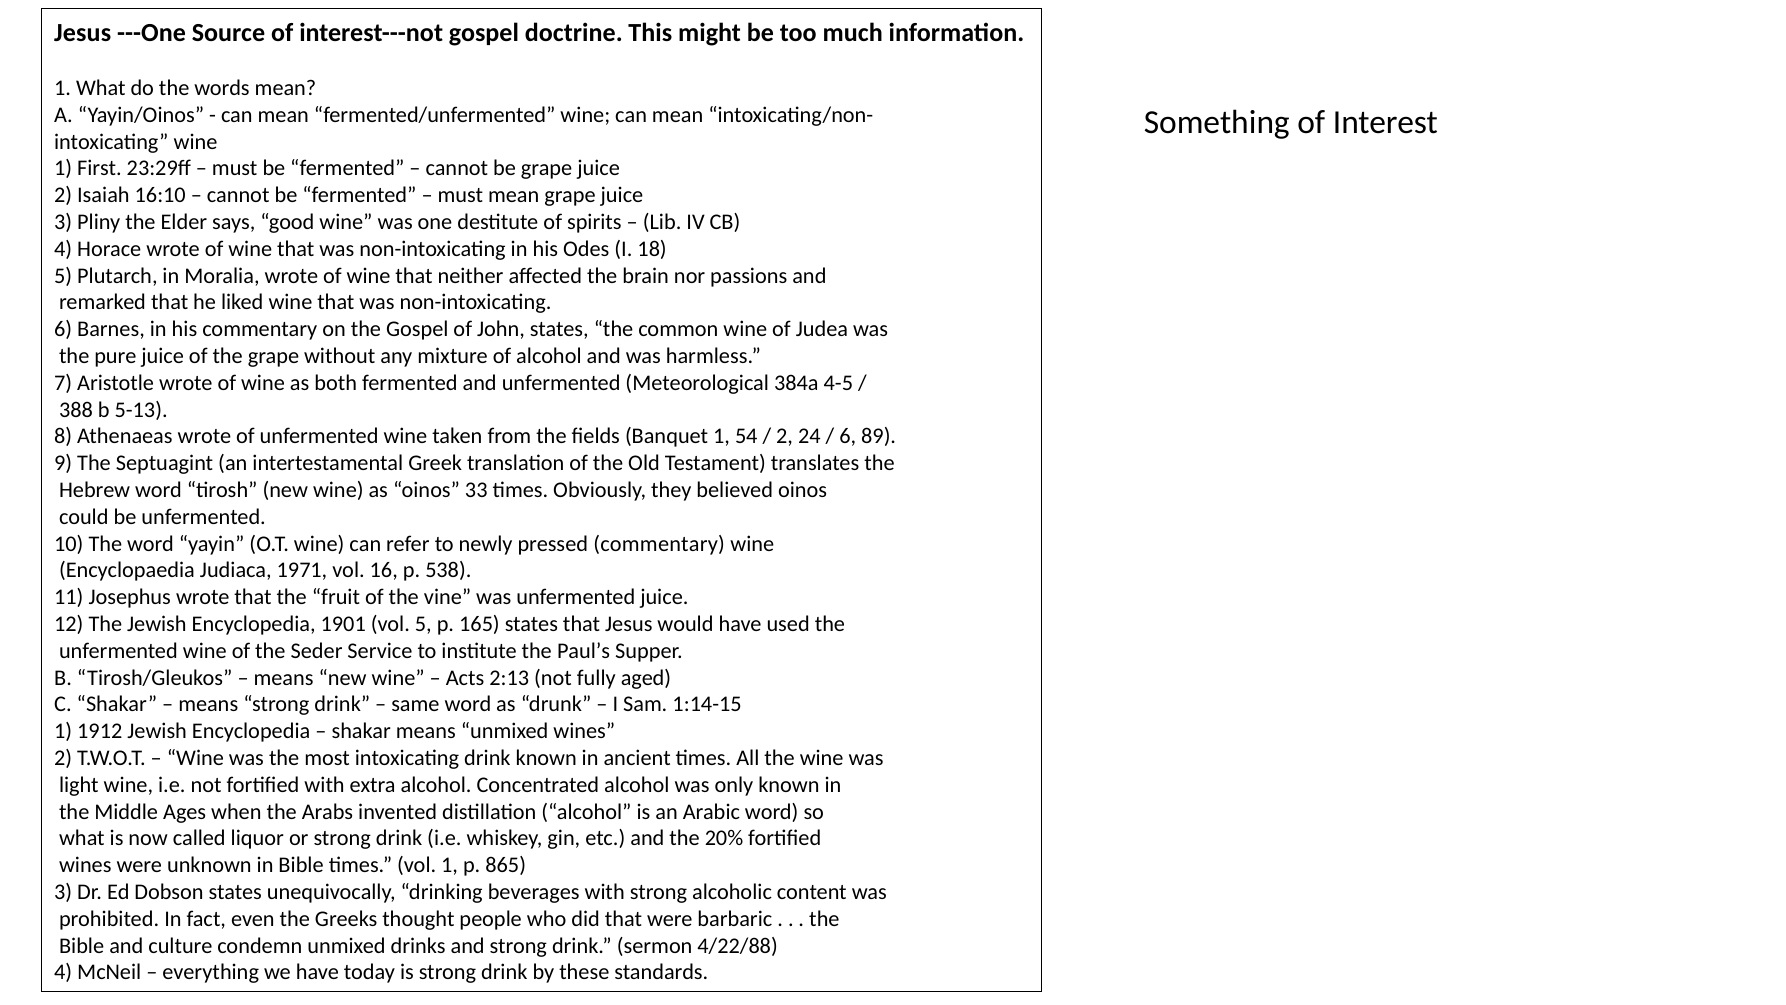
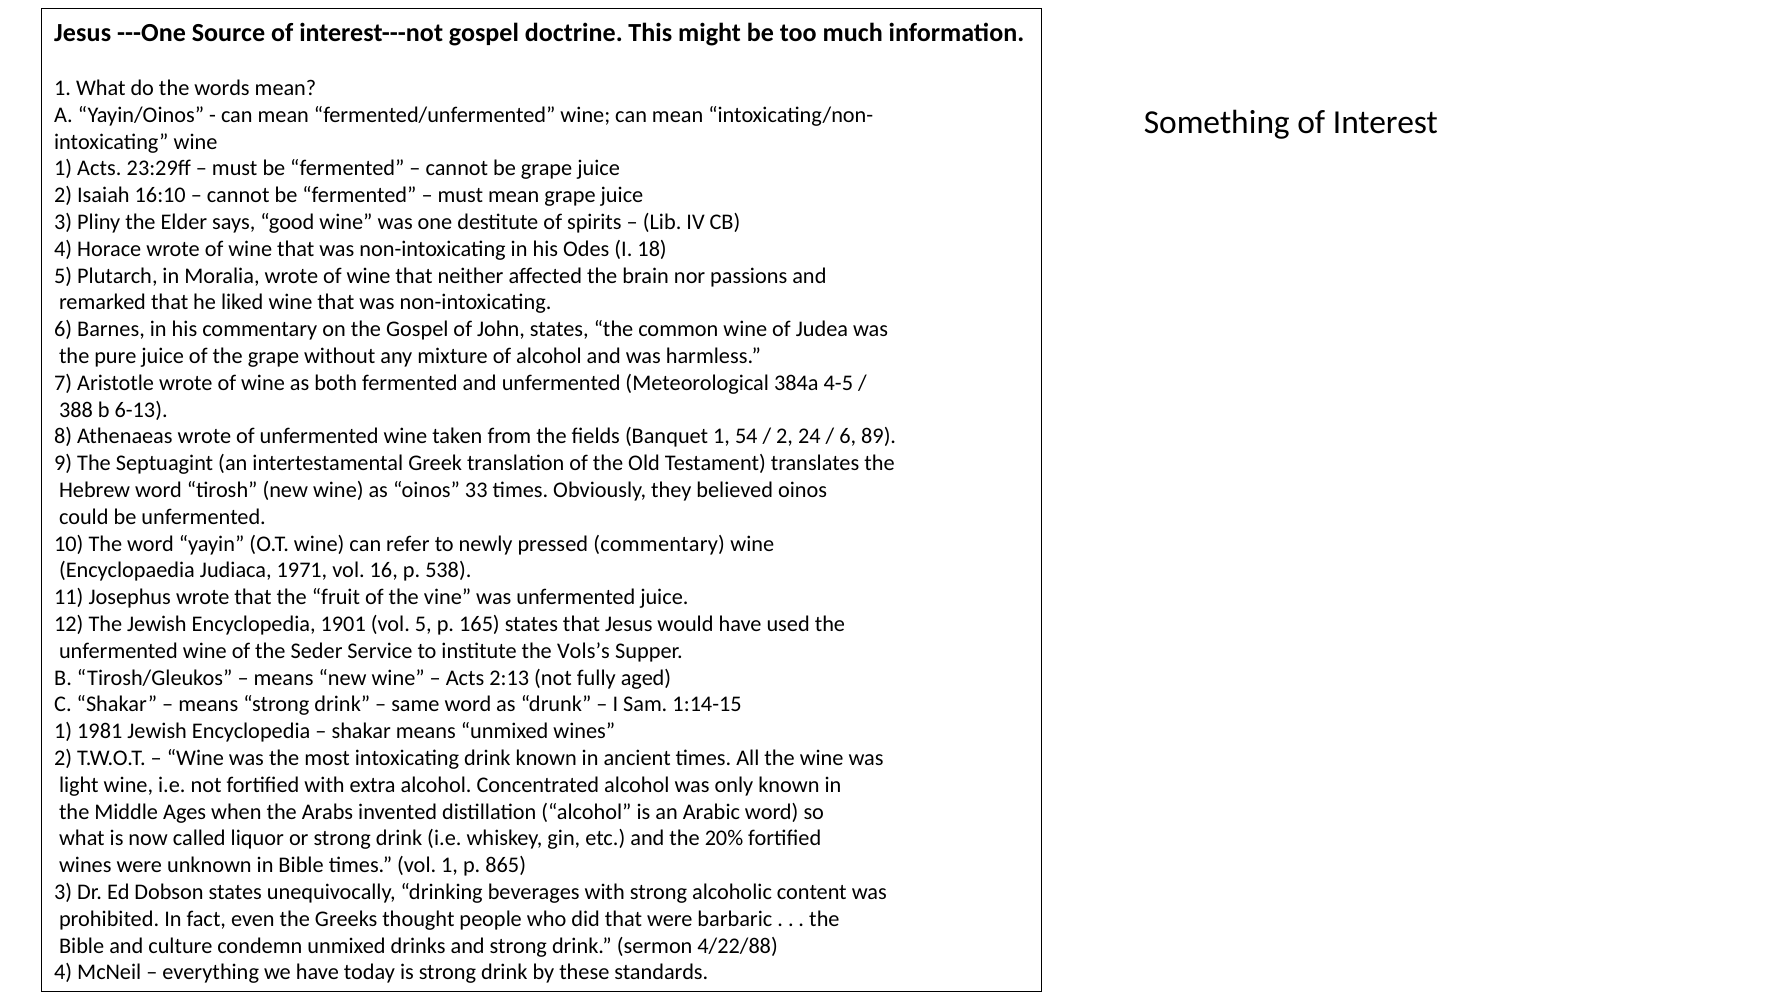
1 First: First -> Acts
5-13: 5-13 -> 6-13
Paul’s: Paul’s -> Vols’s
1912: 1912 -> 1981
